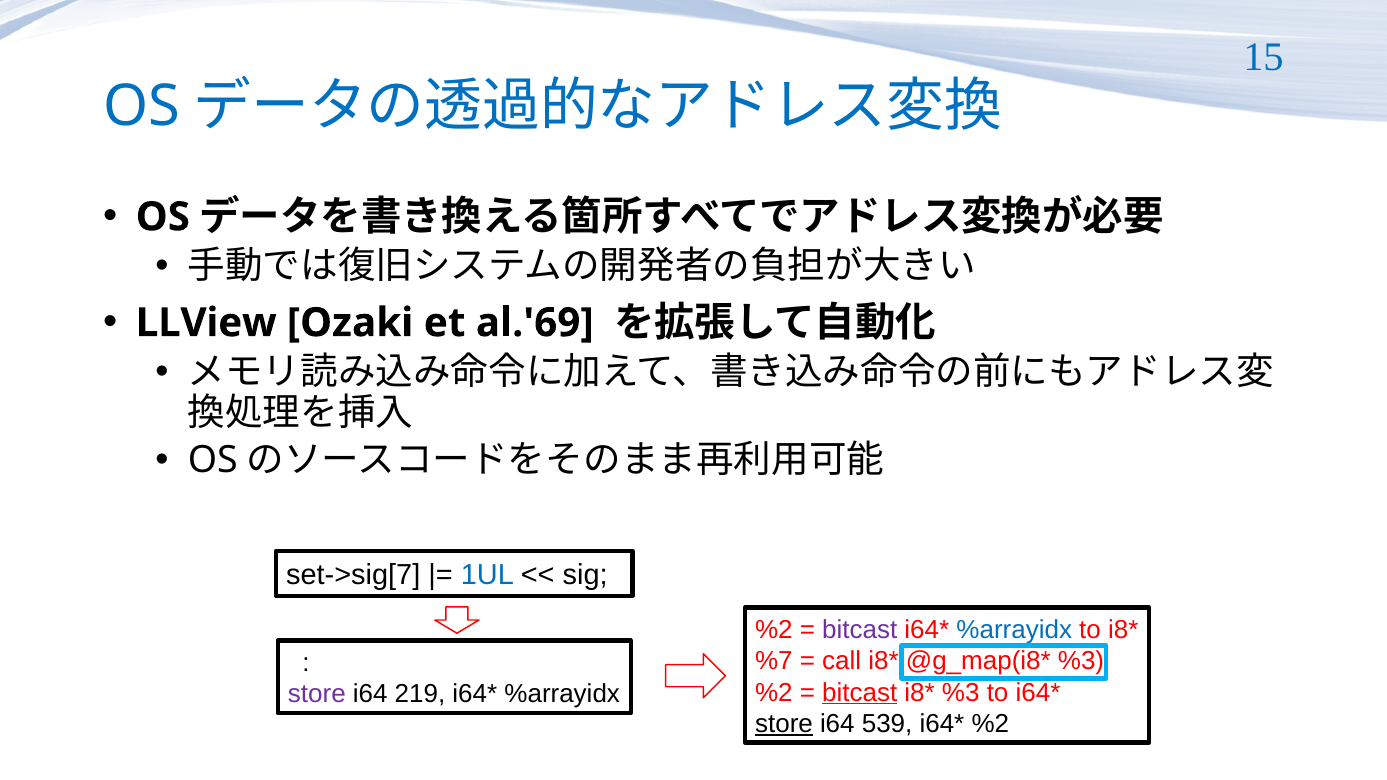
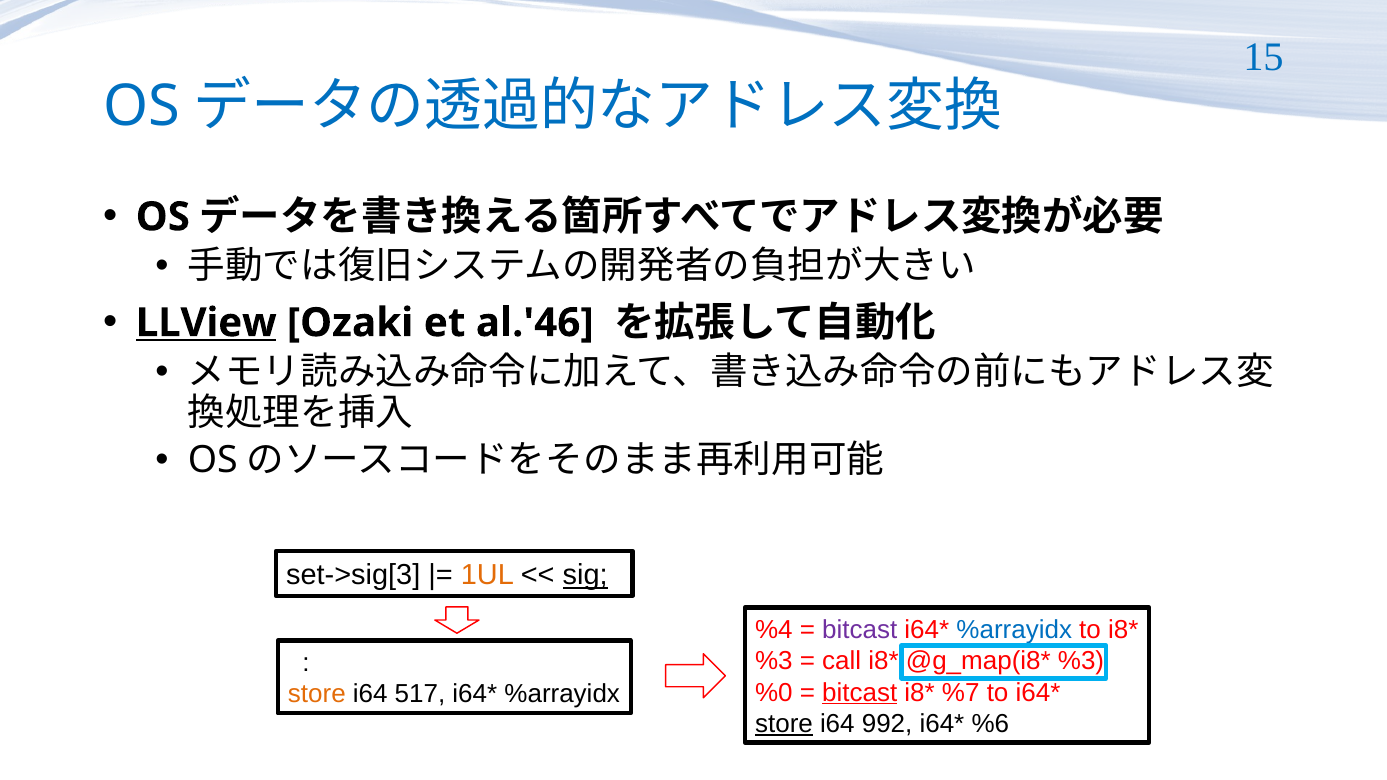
LLView underline: none -> present
al.'69: al.'69 -> al.'46
set->sig[7: set->sig[7 -> set->sig[3
1UL colour: blue -> orange
sig underline: none -> present
%2 at (774, 630): %2 -> %4
%7 at (774, 661): %7 -> %3
%2 at (774, 693): %2 -> %0
%3 at (961, 693): %3 -> %7
store at (317, 695) colour: purple -> orange
219: 219 -> 517
539: 539 -> 992
%2 at (990, 724): %2 -> %6
